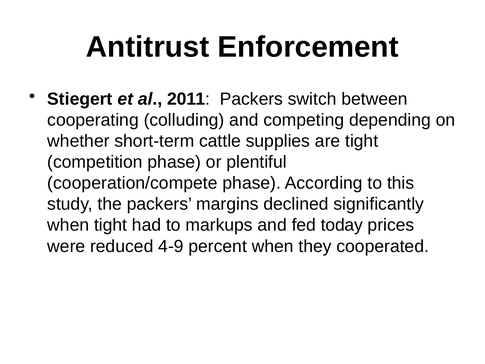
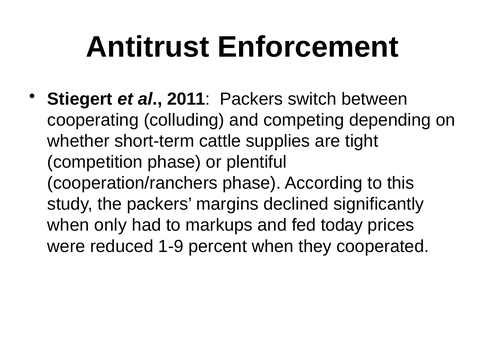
cooperation/compete: cooperation/compete -> cooperation/ranchers
when tight: tight -> only
4-9: 4-9 -> 1-9
